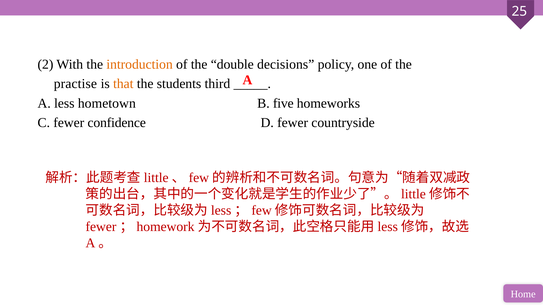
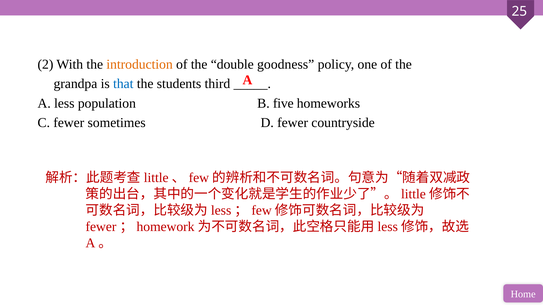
decisions: decisions -> goodness
practise: practise -> grandpa
that colour: orange -> blue
hometown: hometown -> population
confidence: confidence -> sometimes
